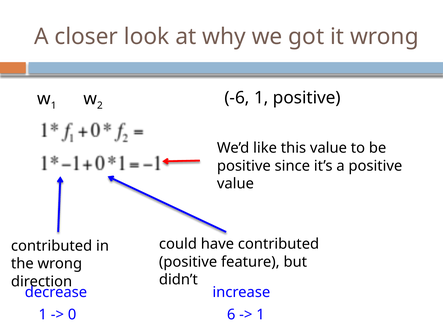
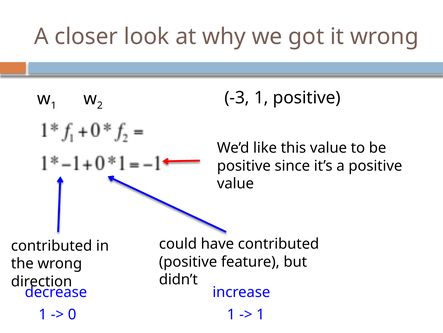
-6: -6 -> -3
0 6: 6 -> 1
